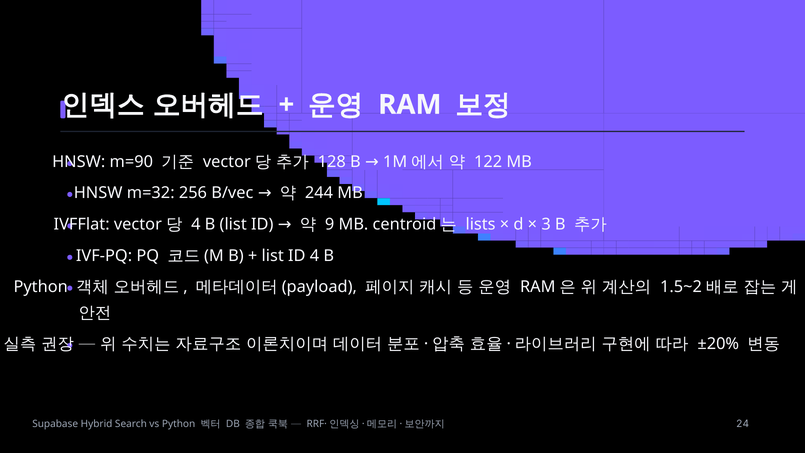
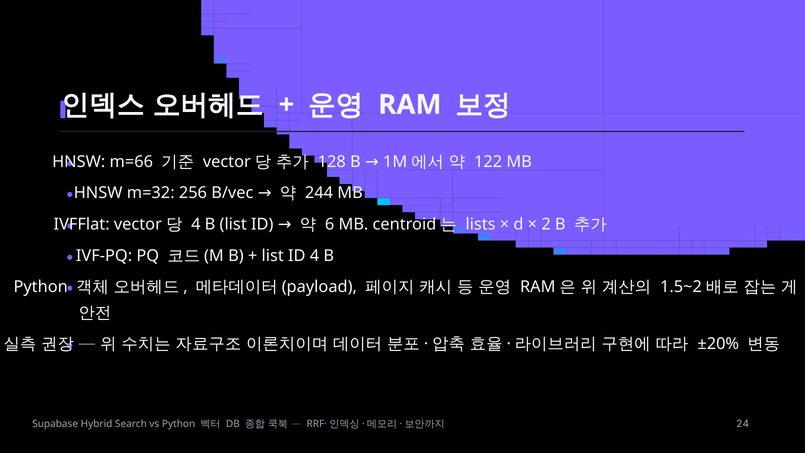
m=90: m=90 -> m=66
9: 9 -> 6
3: 3 -> 2
